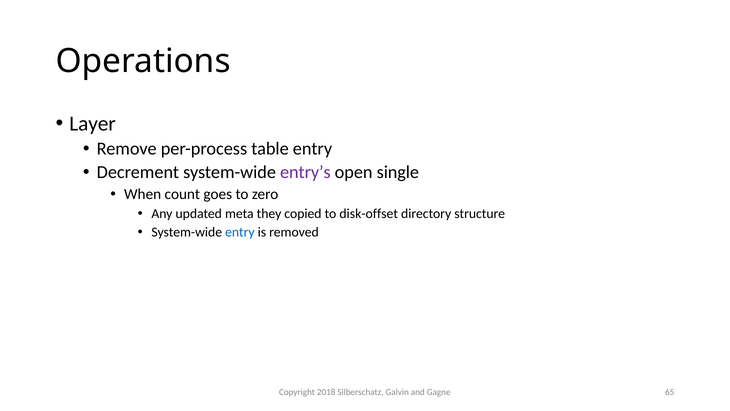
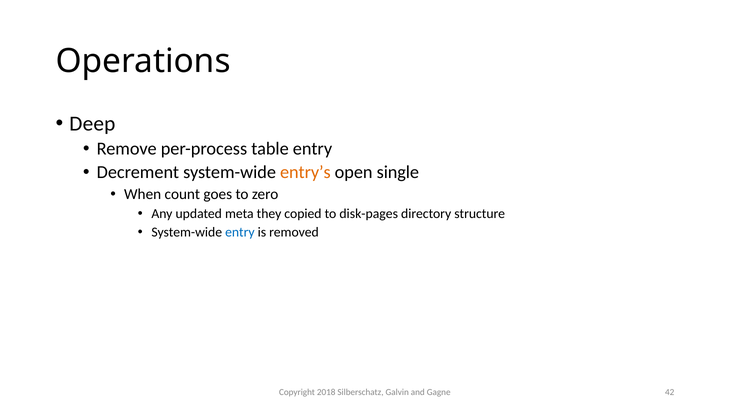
Layer: Layer -> Deep
entry’s colour: purple -> orange
disk-offset: disk-offset -> disk-pages
65: 65 -> 42
